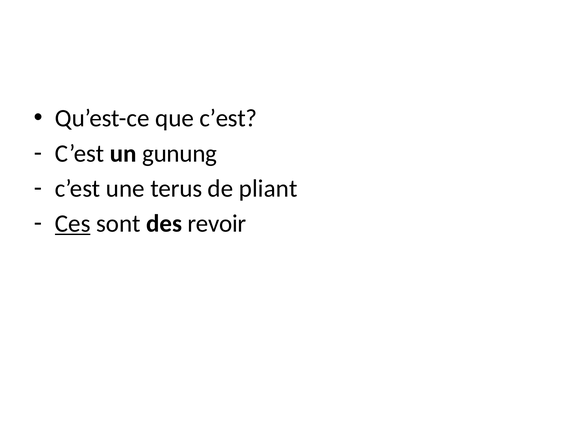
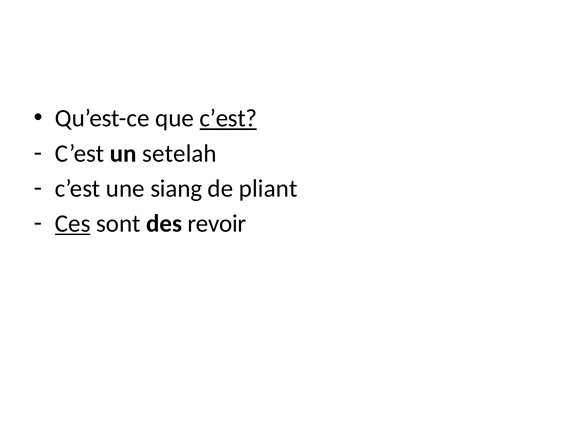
c’est at (228, 118) underline: none -> present
gunung: gunung -> setelah
terus: terus -> siang
